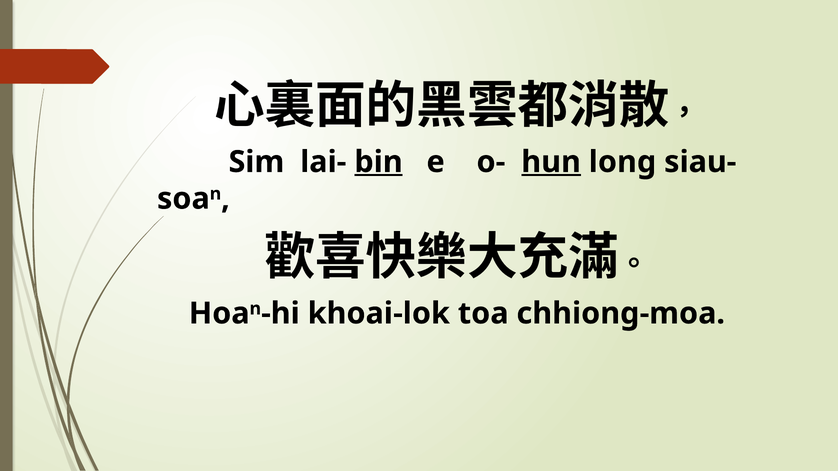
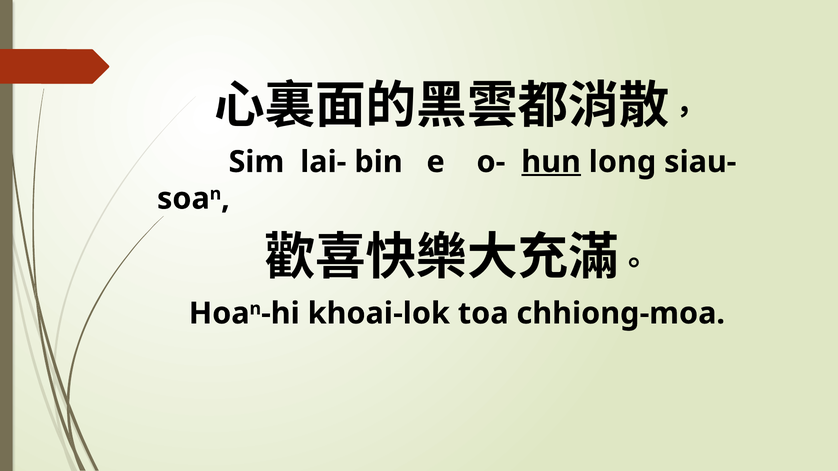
bin underline: present -> none
